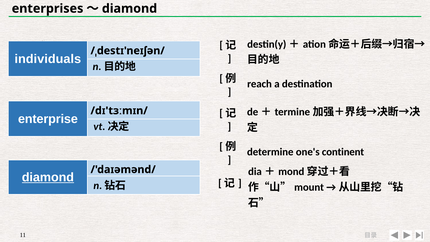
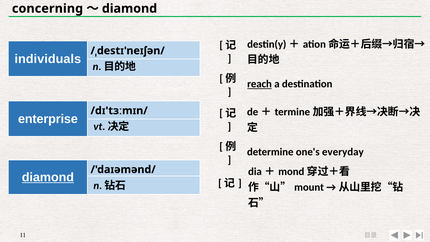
enterprises: enterprises -> concerning
reach underline: none -> present
continent: continent -> everyday
